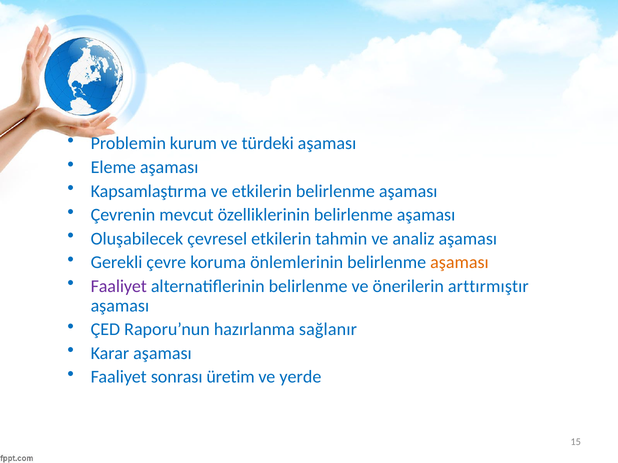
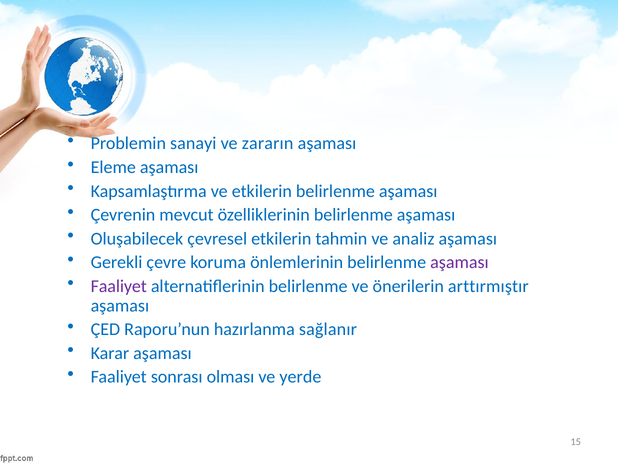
kurum: kurum -> sanayi
türdeki: türdeki -> zararın
aşaması at (459, 263) colour: orange -> purple
üretim: üretim -> olması
